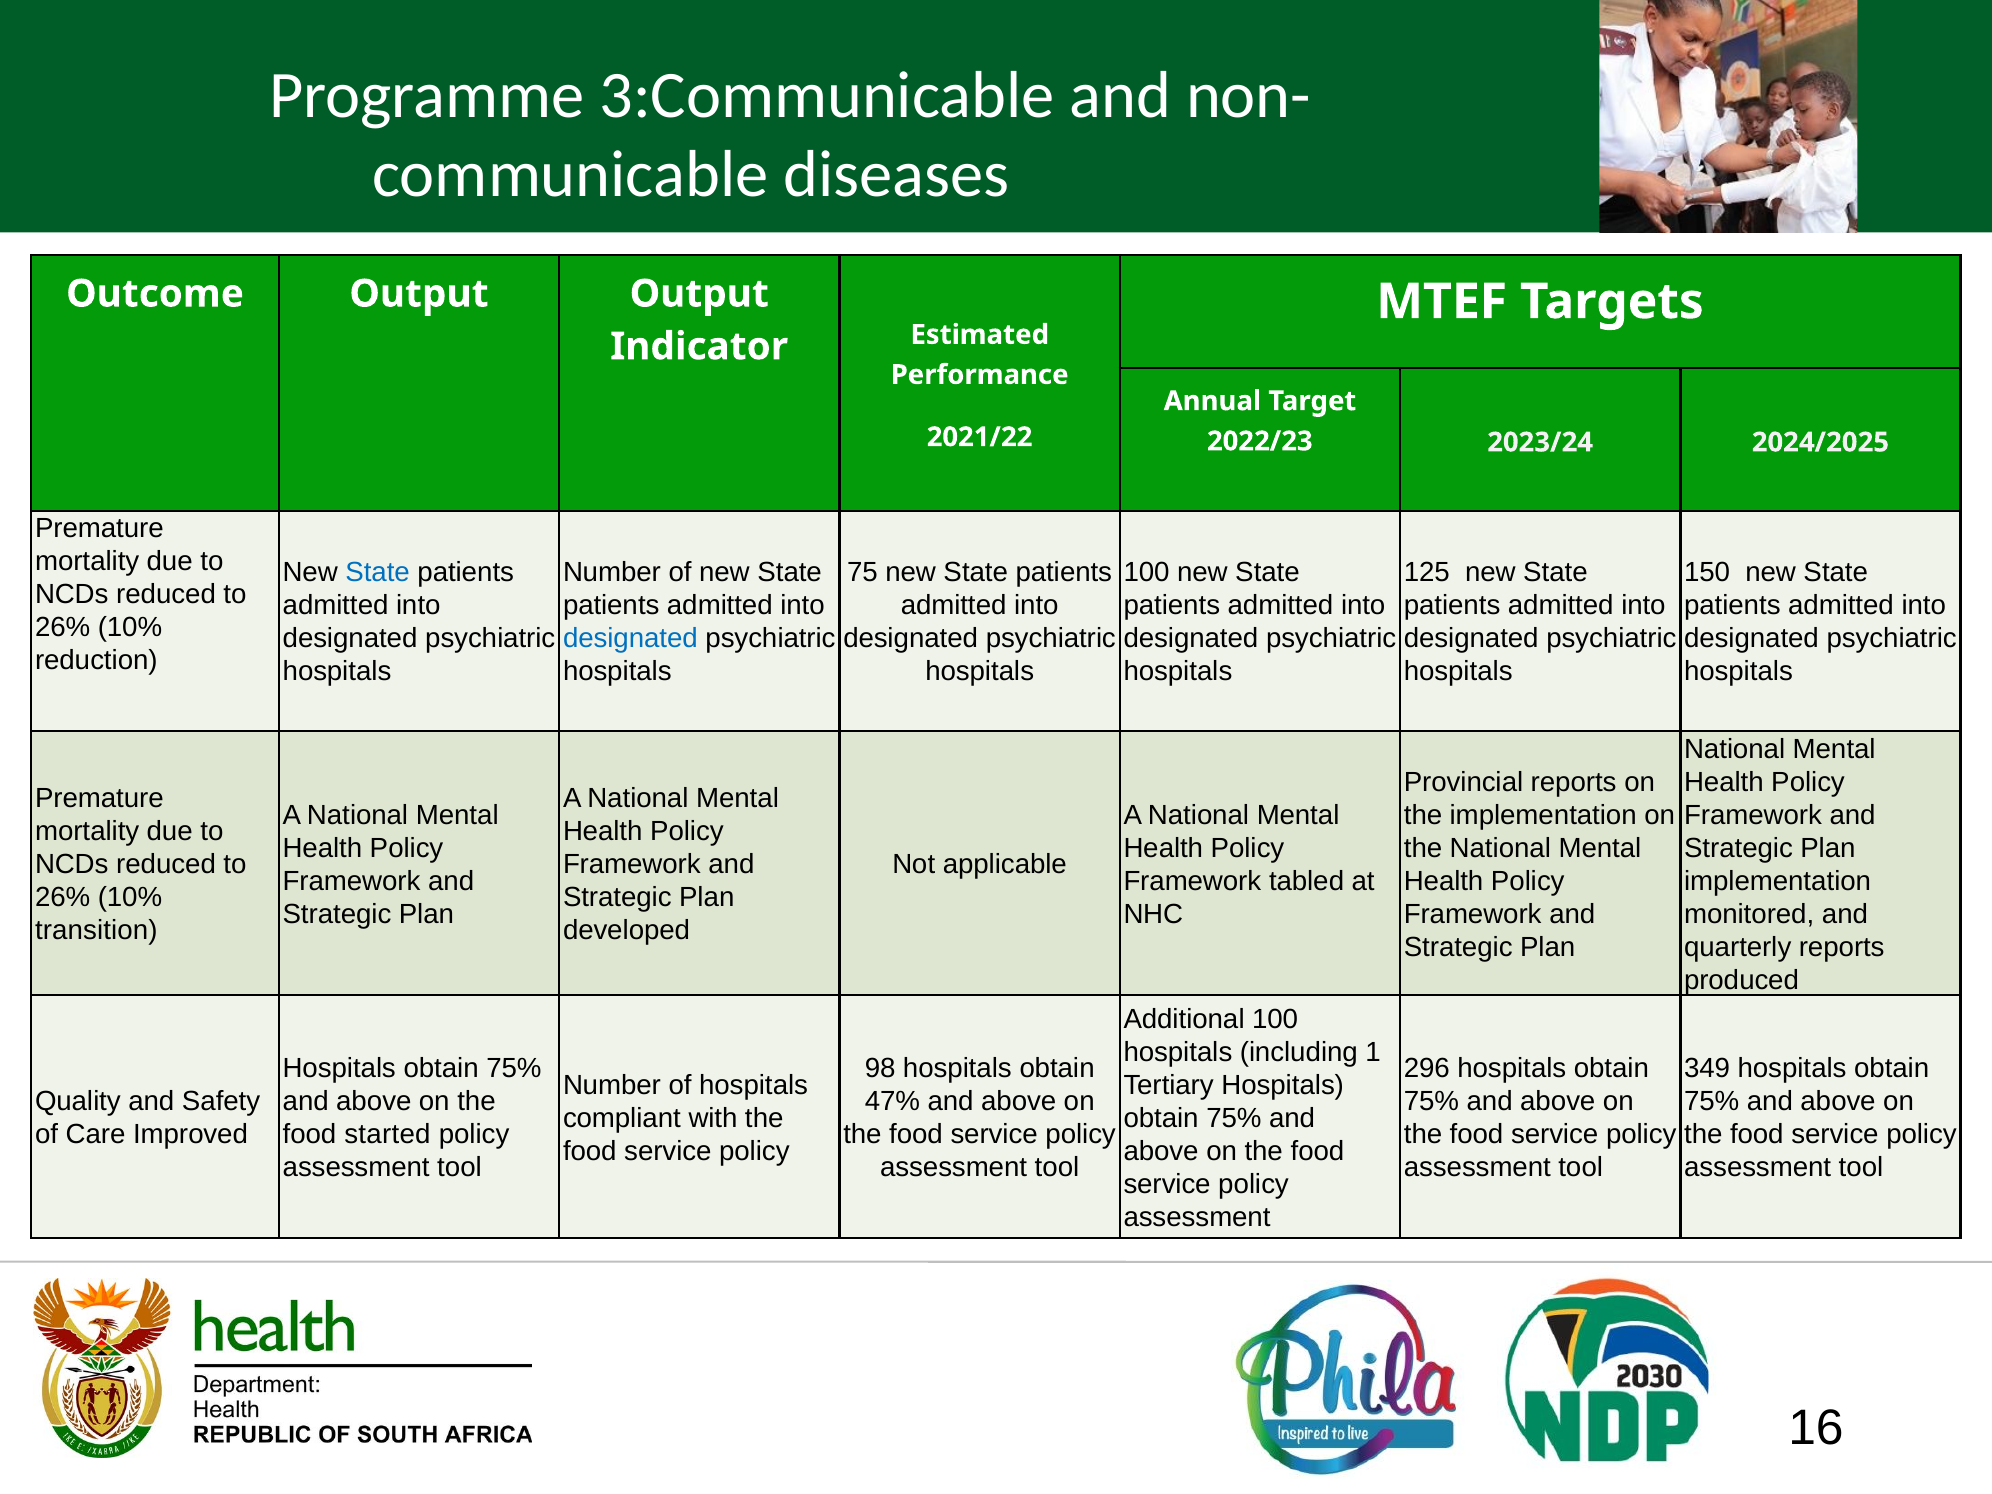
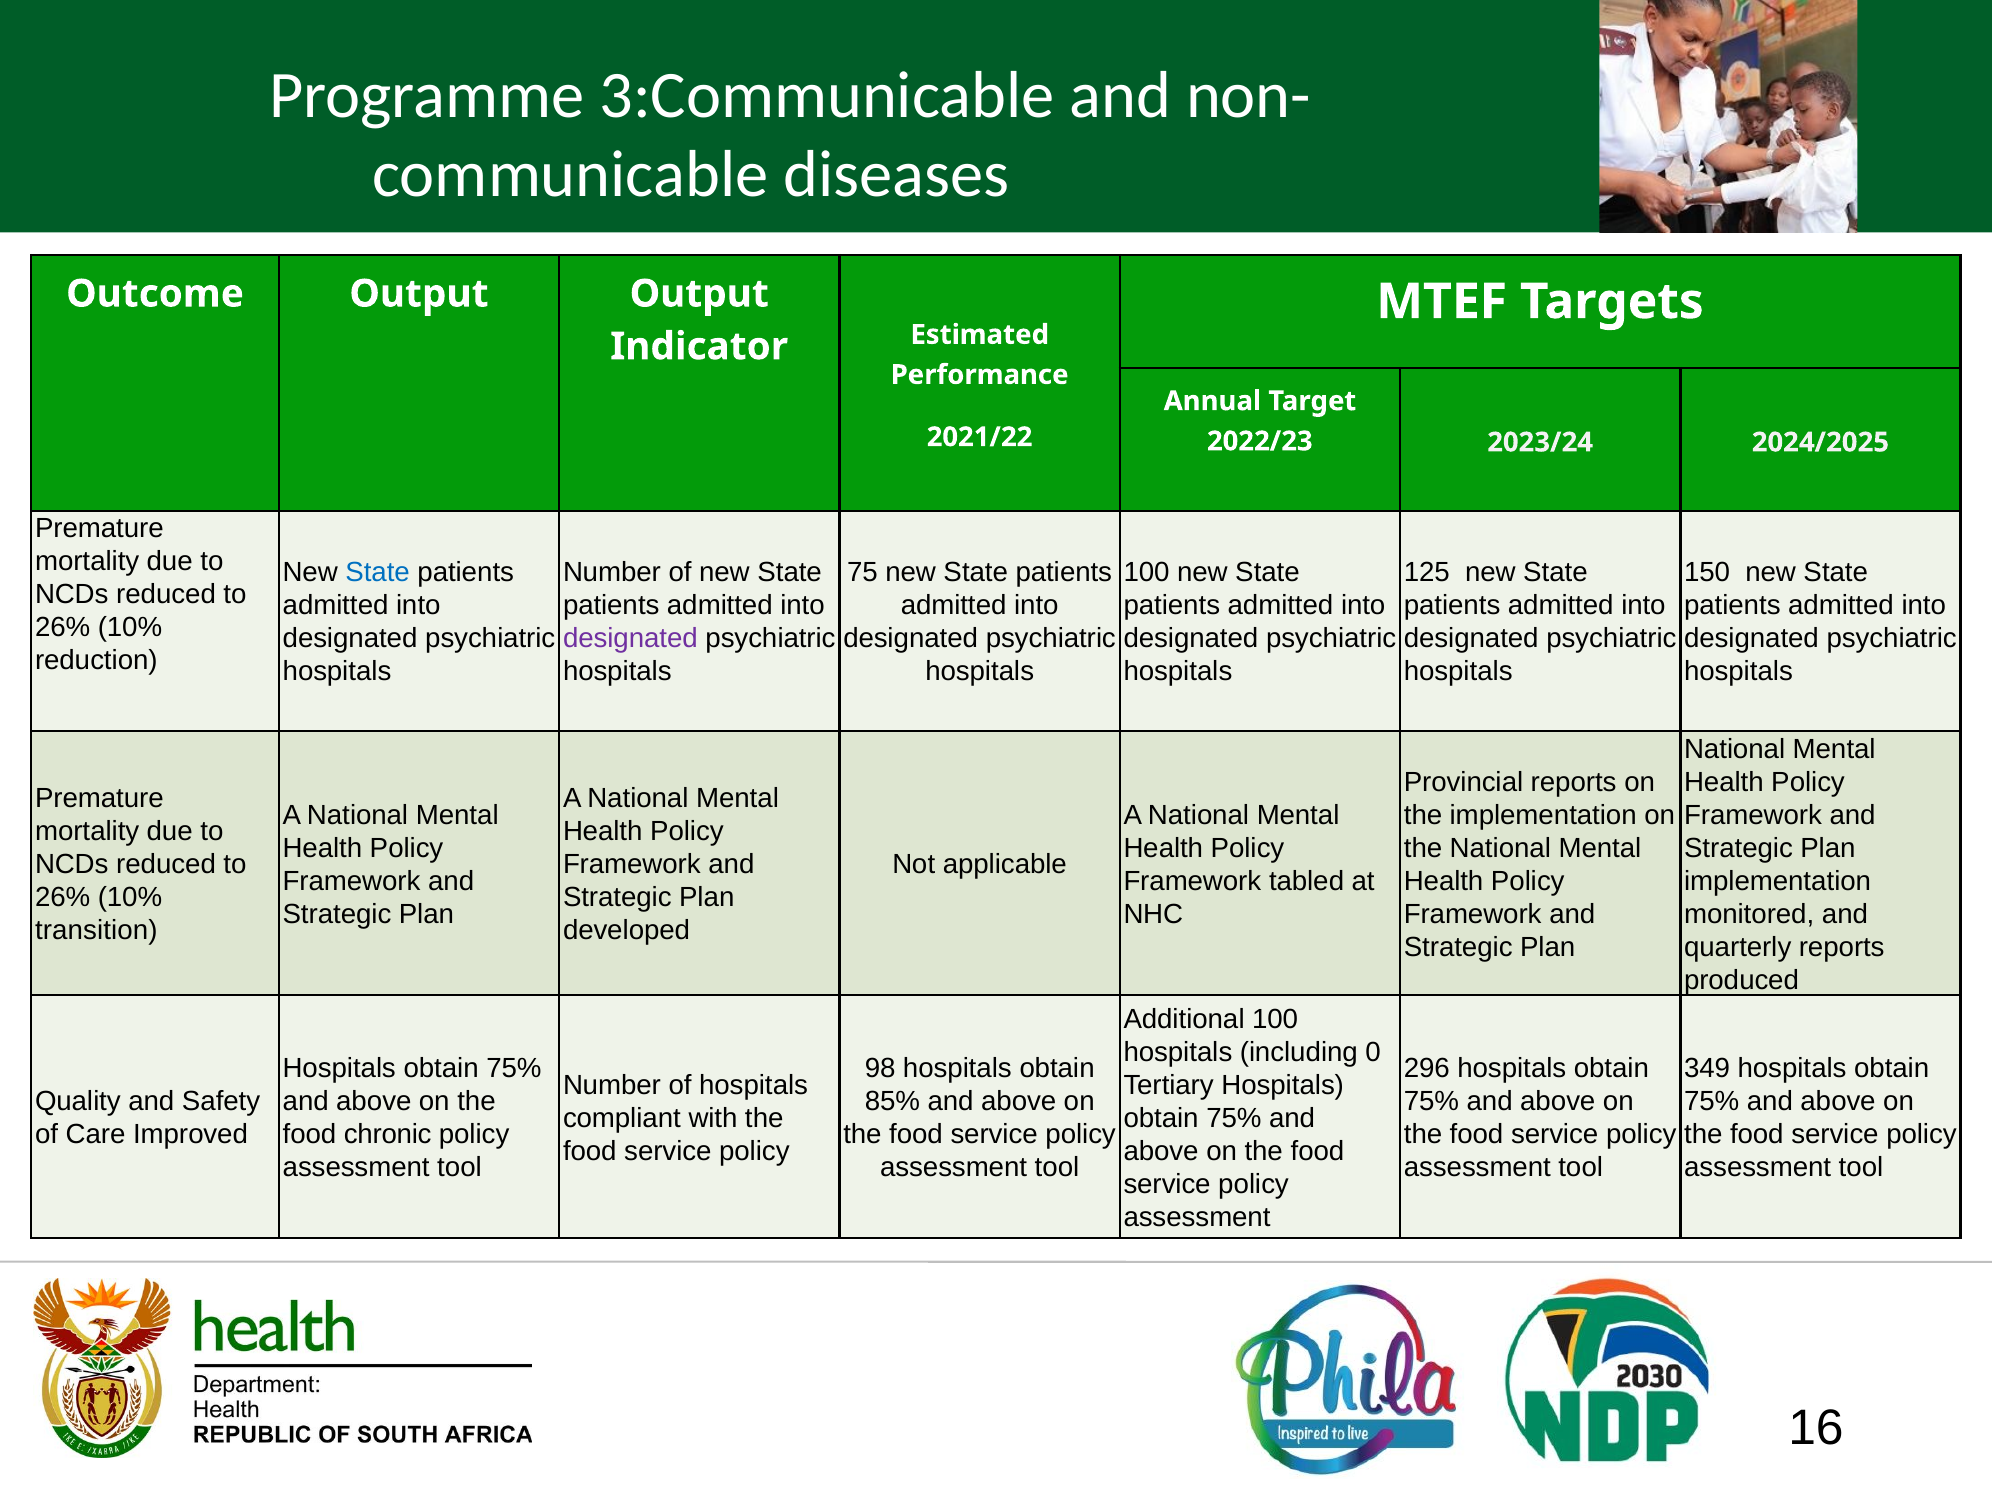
designated at (630, 639) colour: blue -> purple
1: 1 -> 0
47%: 47% -> 85%
started: started -> chronic
